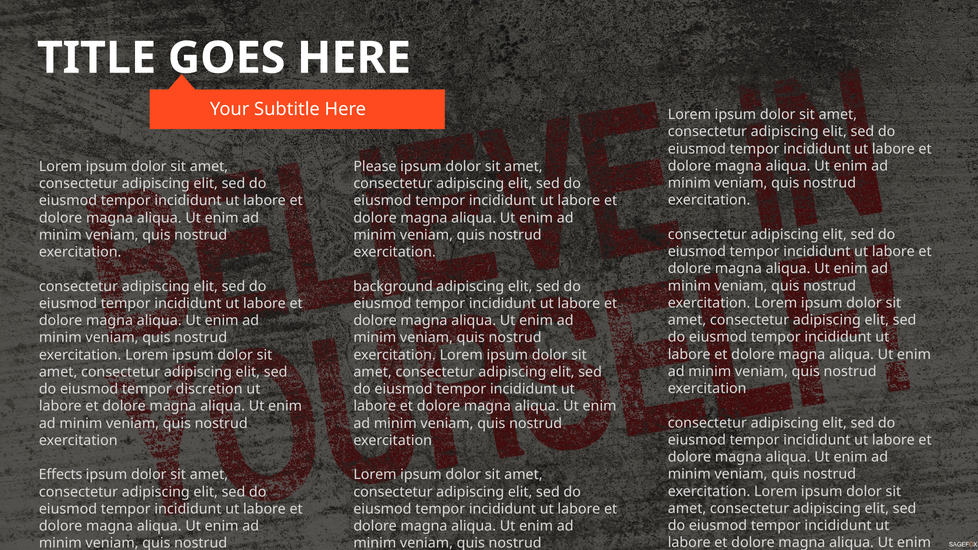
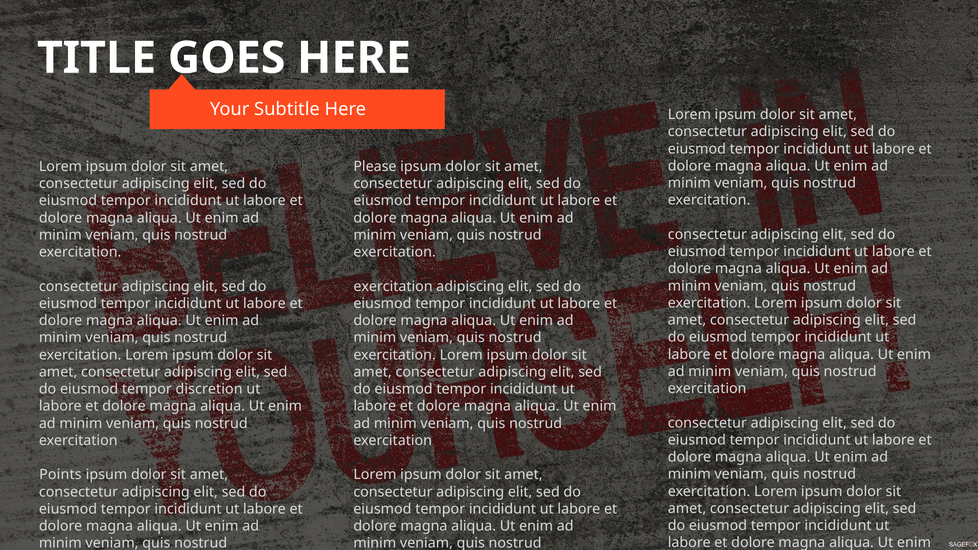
background at (393, 286): background -> exercitation
Effects: Effects -> Points
